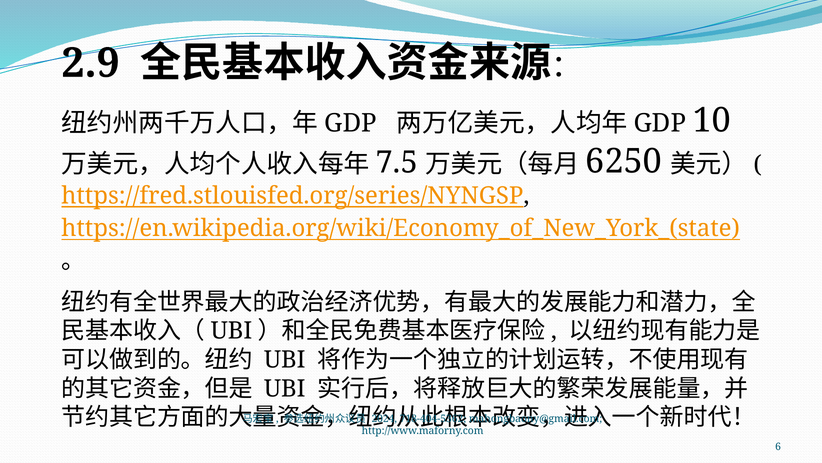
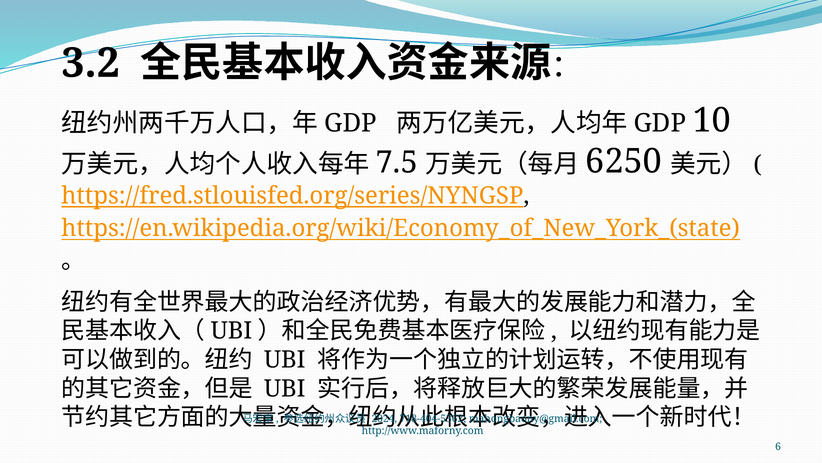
2.9: 2.9 -> 3.2
